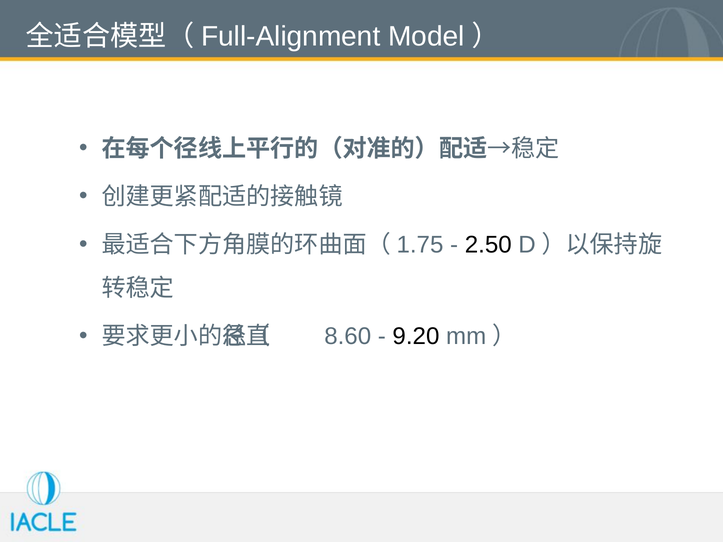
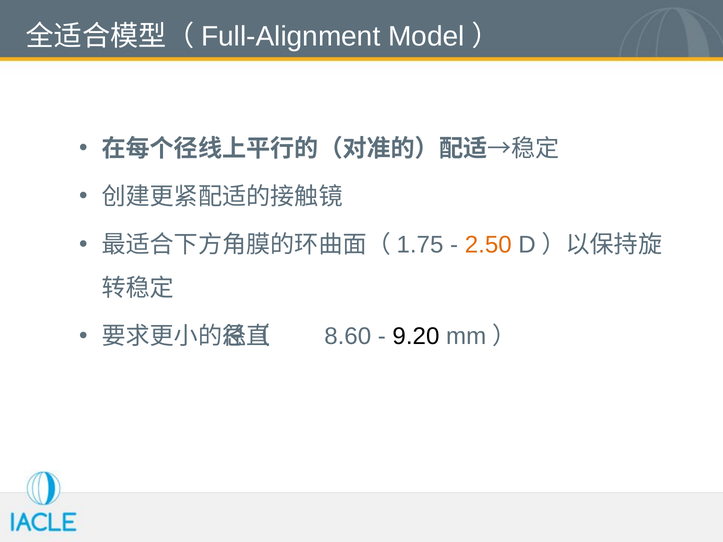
2.50 colour: black -> orange
